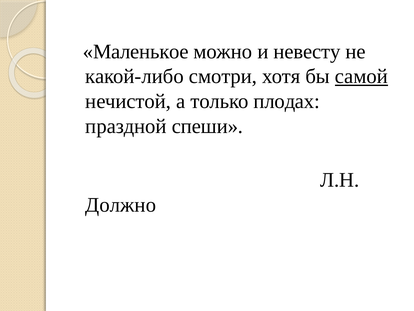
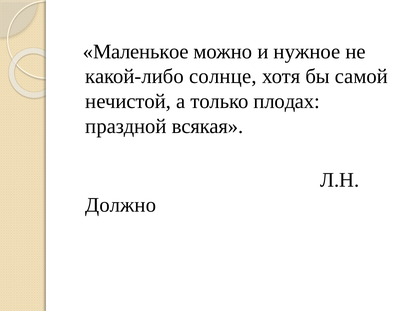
невесту: невесту -> нужное
смотри: смотри -> солнце
самой underline: present -> none
спеши: спеши -> всякая
